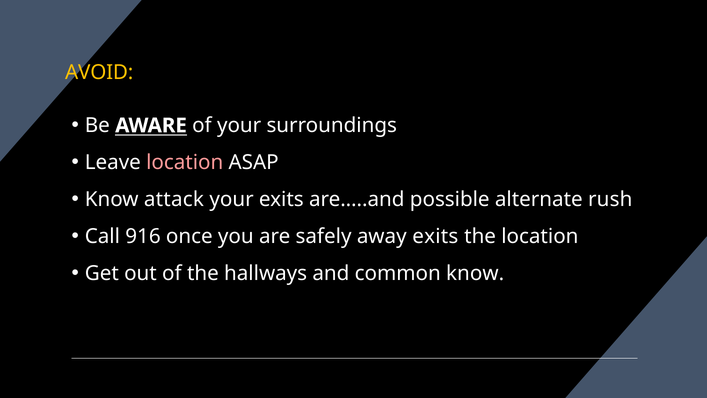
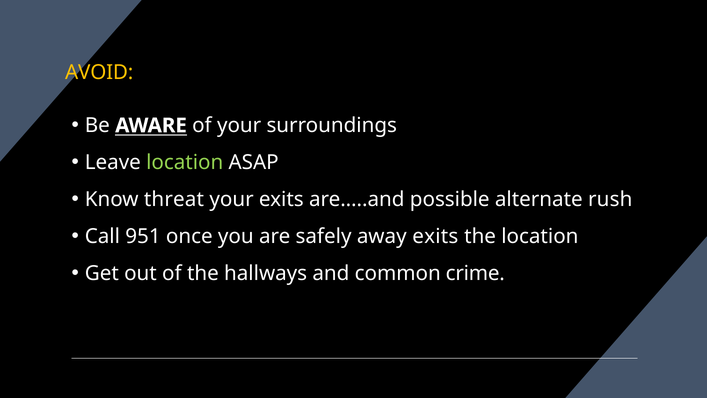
location at (185, 162) colour: pink -> light green
attack: attack -> threat
916: 916 -> 951
common know: know -> crime
